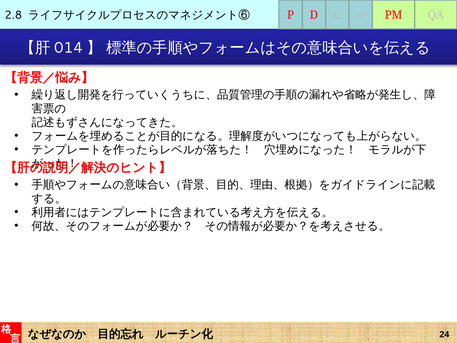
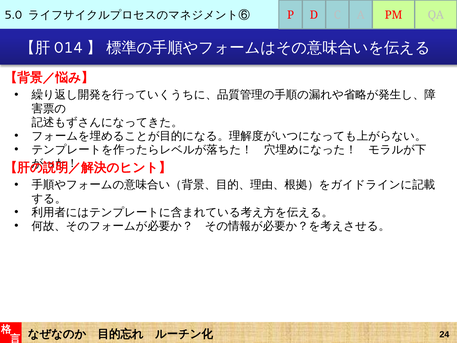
2.8: 2.8 -> 5.0
